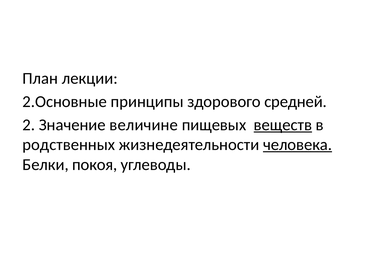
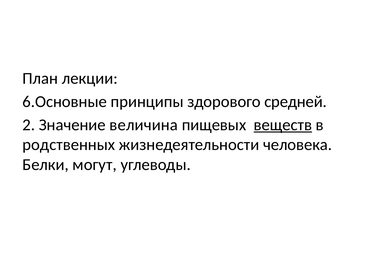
2.Основные: 2.Основные -> 6.Основные
величине: величине -> величина
человека underline: present -> none
покоя: покоя -> могут
